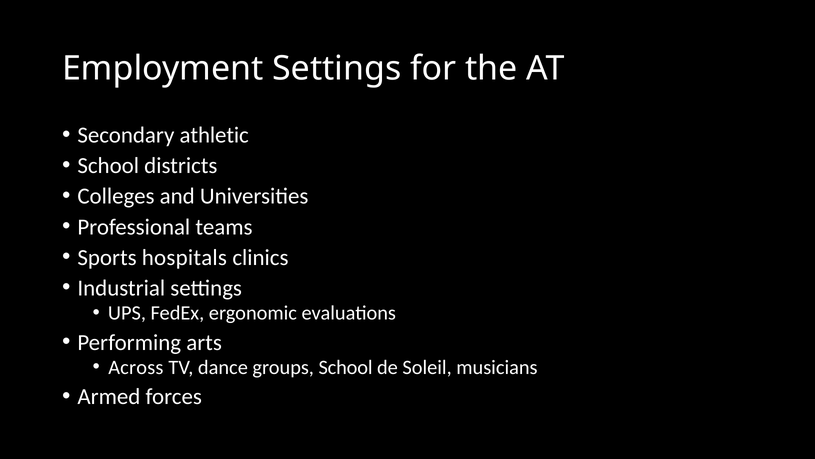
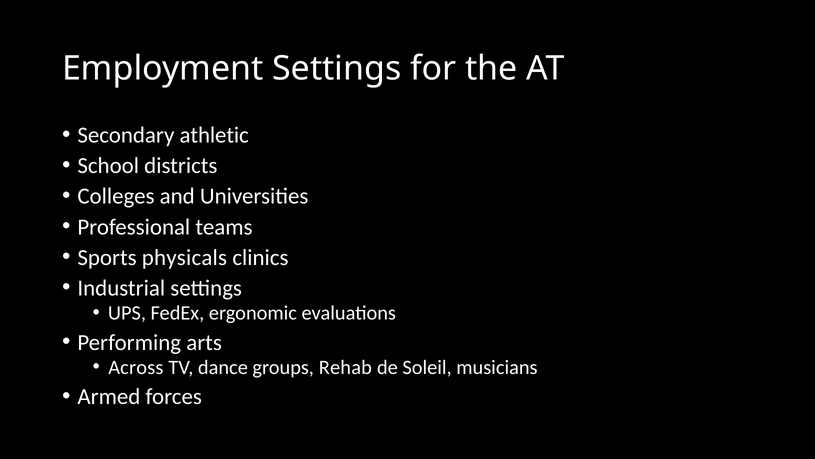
hospitals: hospitals -> physicals
groups School: School -> Rehab
